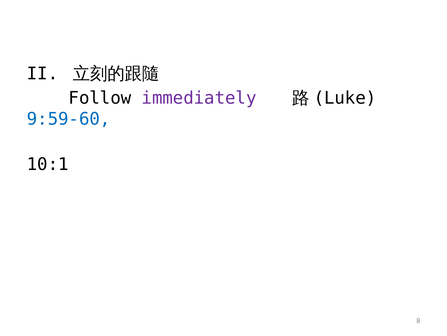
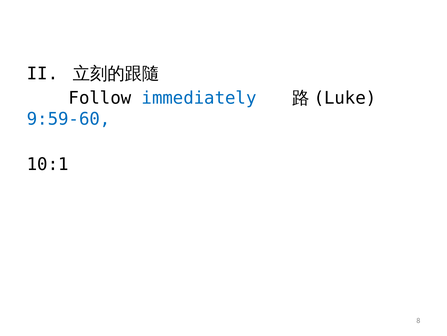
immediately colour: purple -> blue
